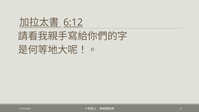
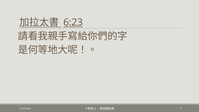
6:12: 6:12 -> 6:23
